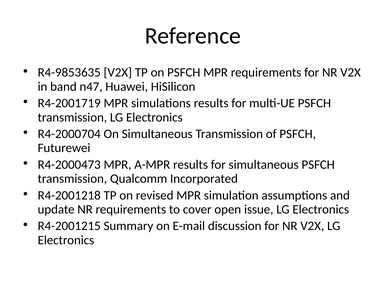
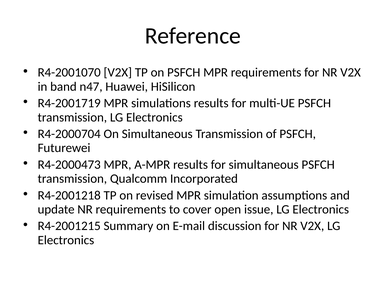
R4-9853635: R4-9853635 -> R4-2001070
